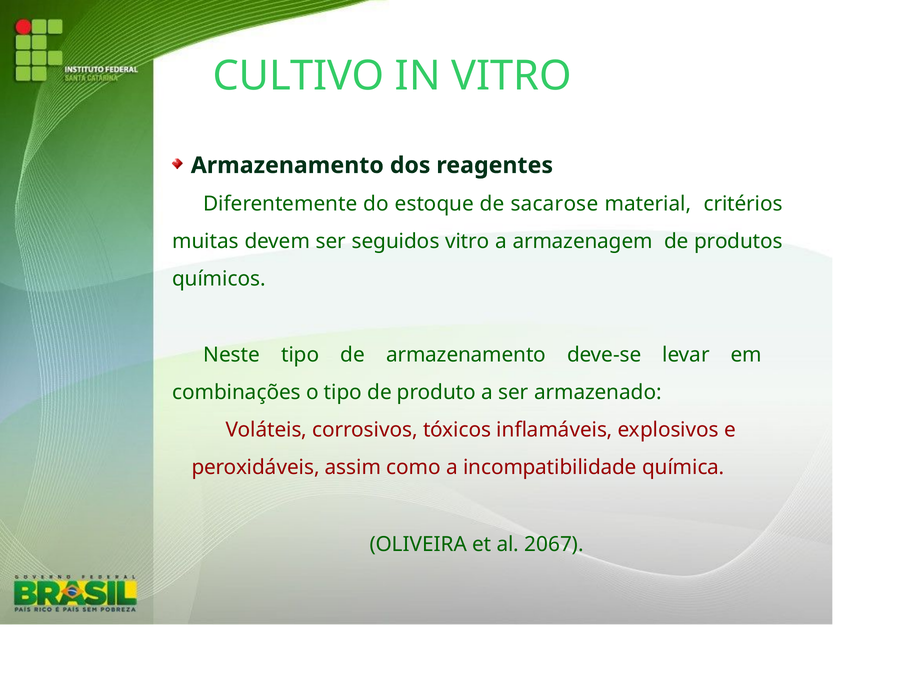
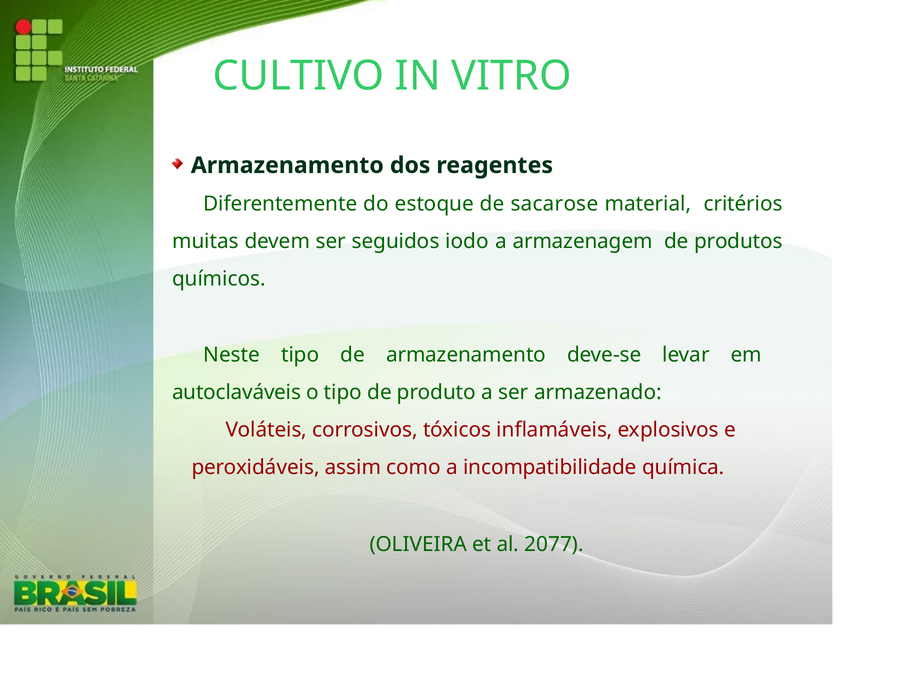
seguidos vitro: vitro -> iodo
combinações: combinações -> autoclaváveis
2067: 2067 -> 2077
